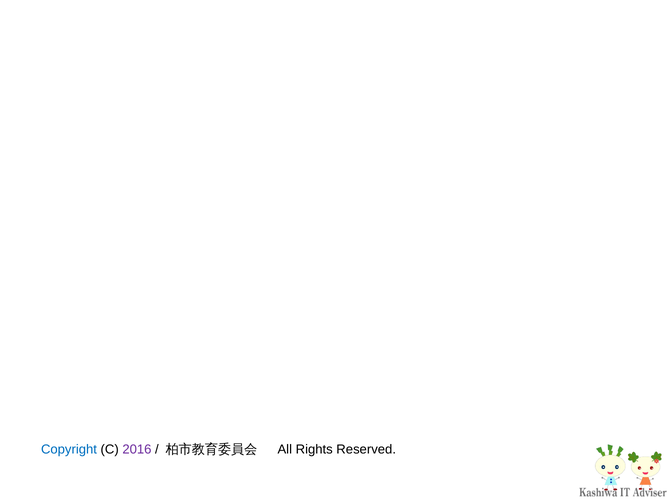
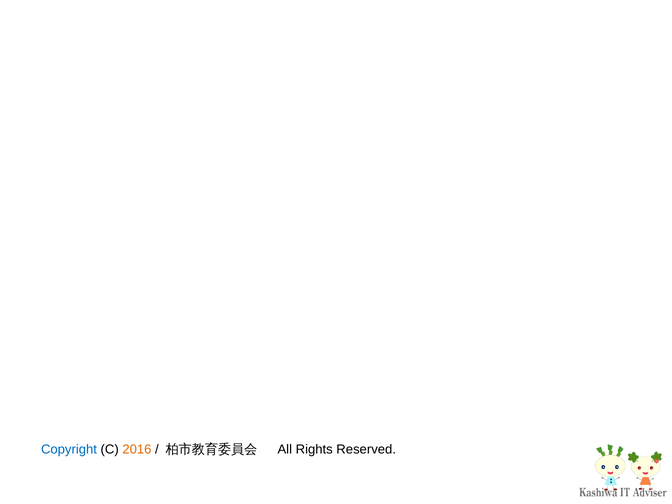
2016 colour: purple -> orange
